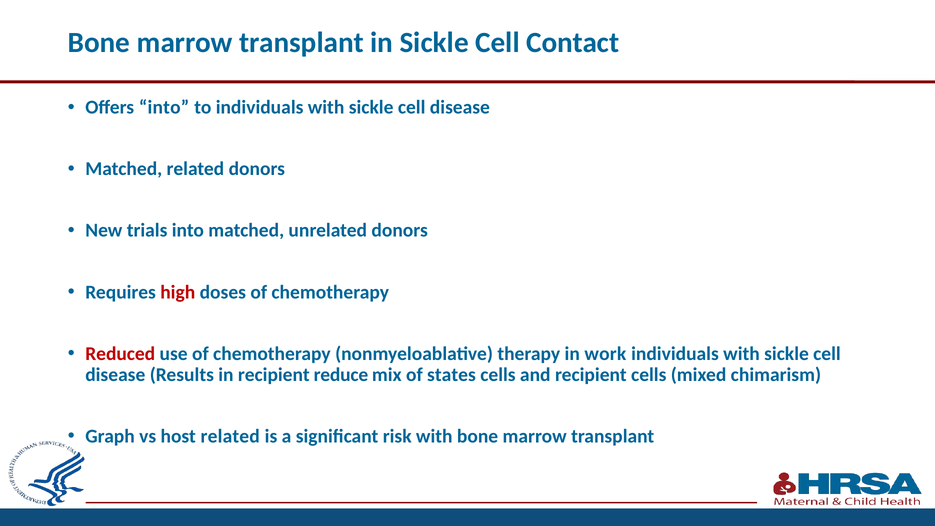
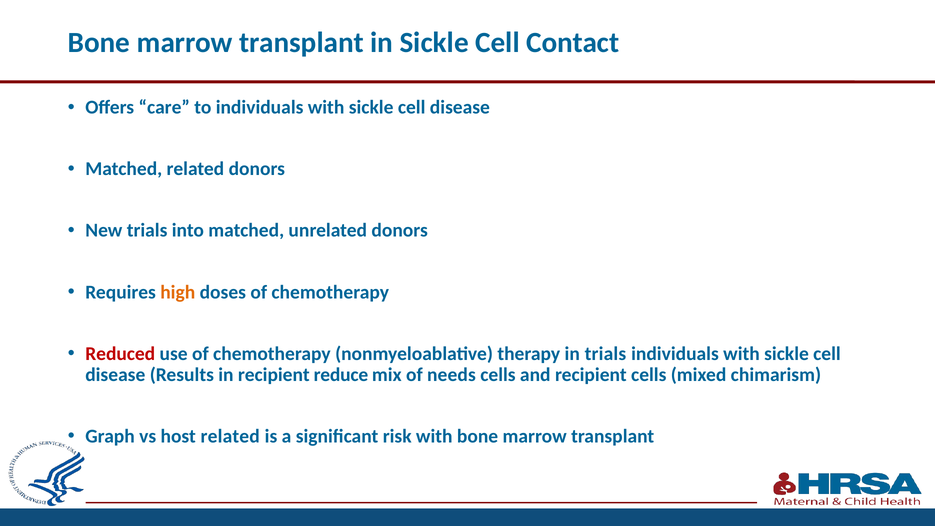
Offers into: into -> care
high colour: red -> orange
in work: work -> trials
states: states -> needs
